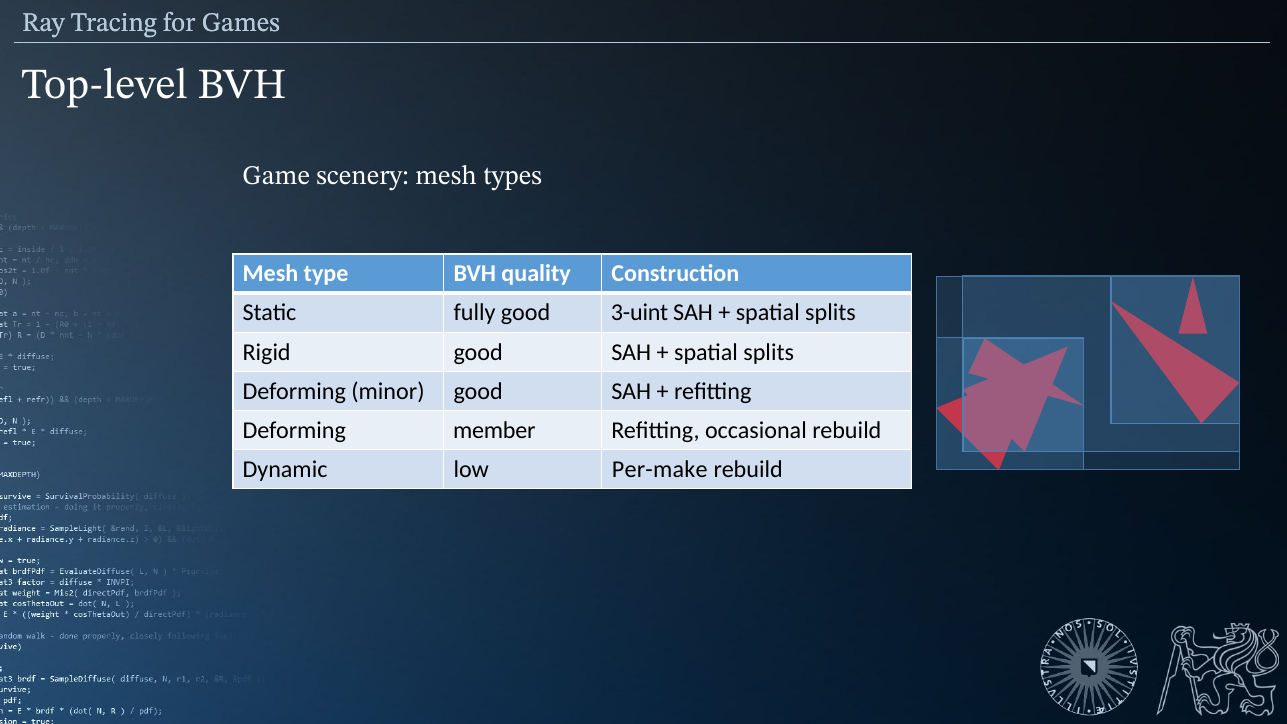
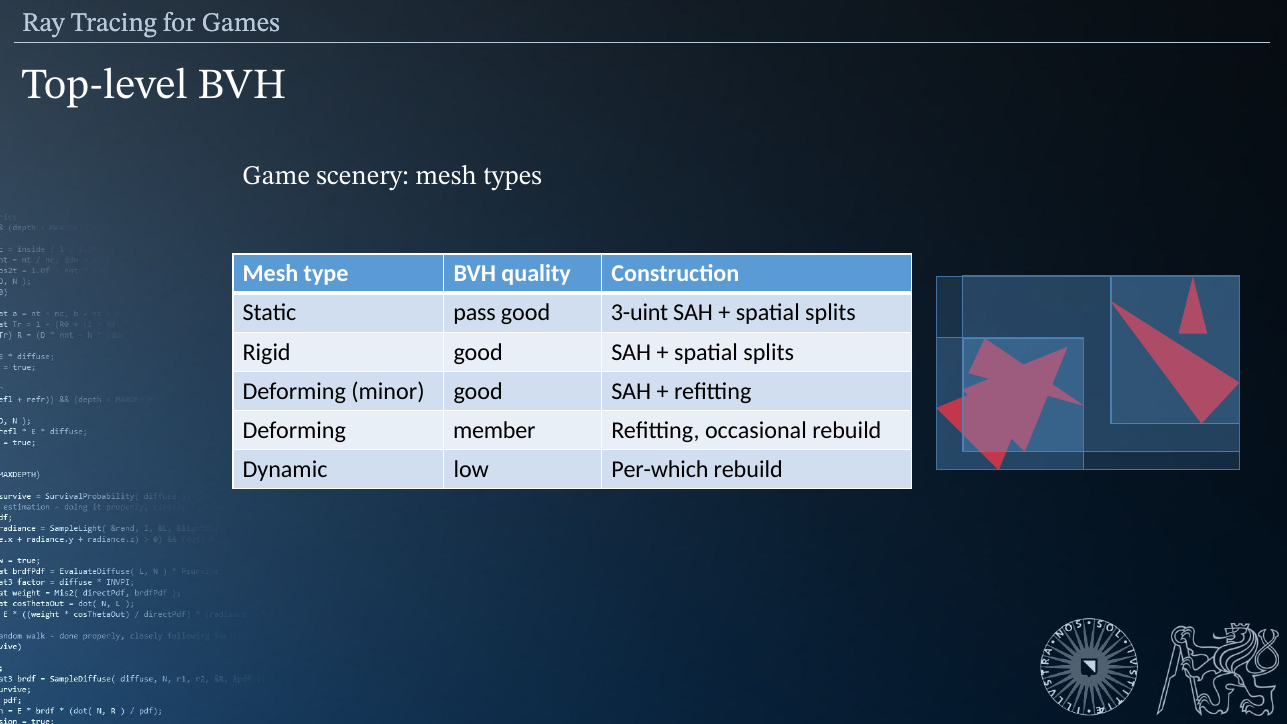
fully: fully -> pass
Per-make: Per-make -> Per-which
